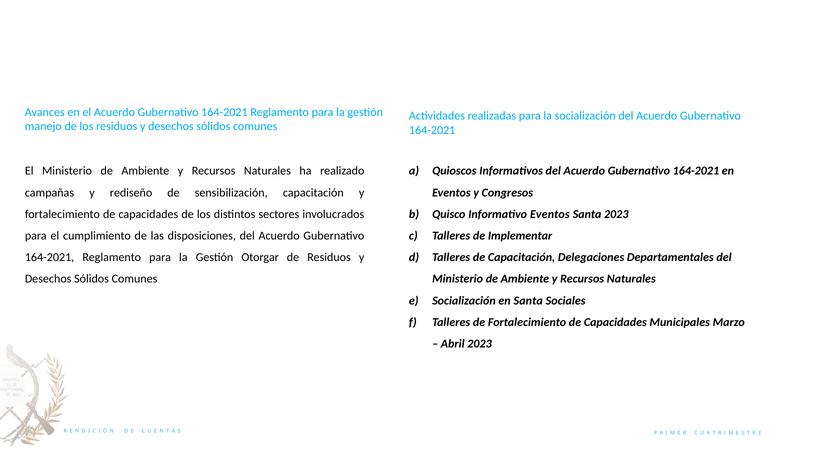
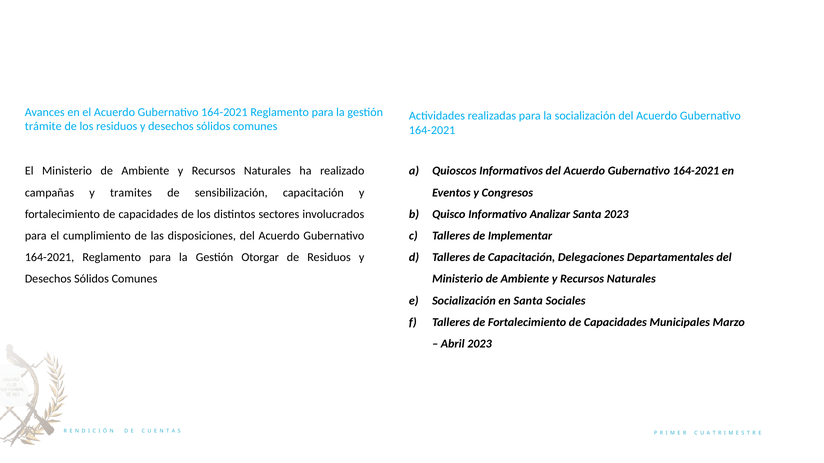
manejo: manejo -> trámite
rediseño: rediseño -> tramites
Informativo Eventos: Eventos -> Analizar
